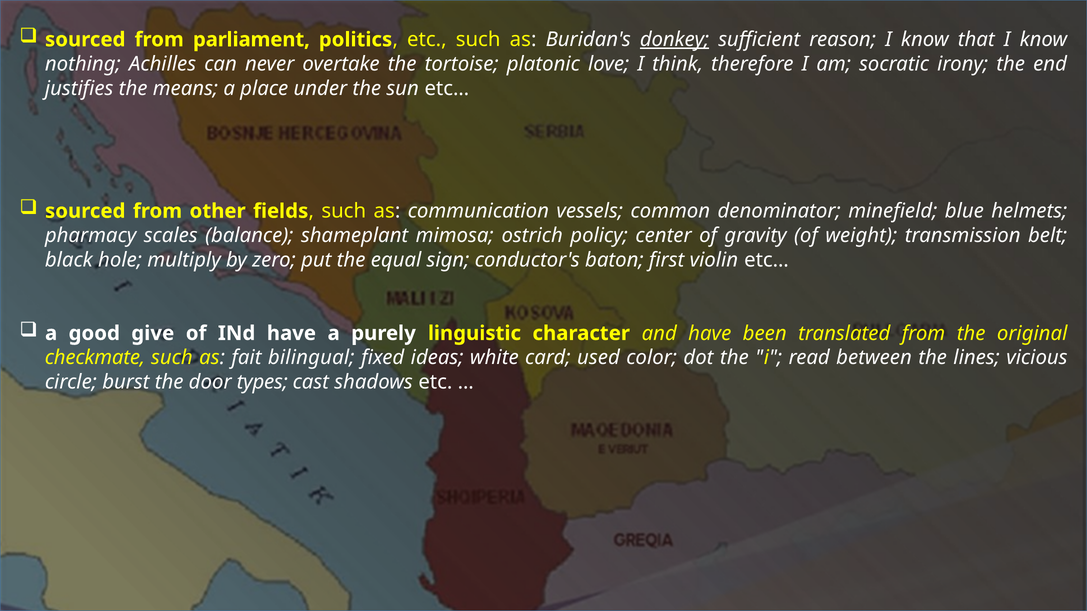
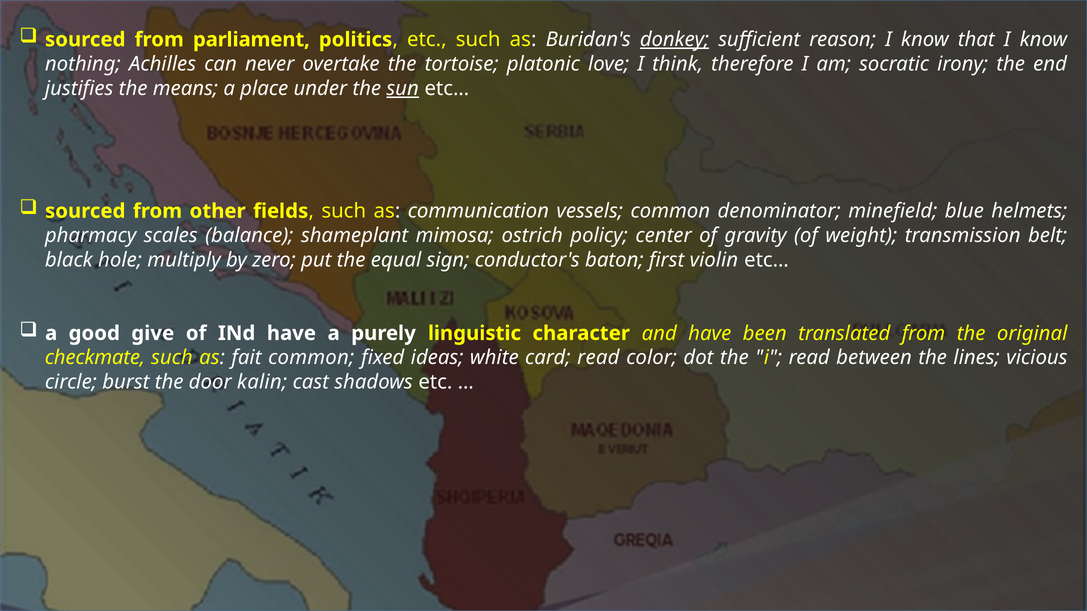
sun underline: none -> present
fait bilingual: bilingual -> common
card used: used -> read
types: types -> kalin
